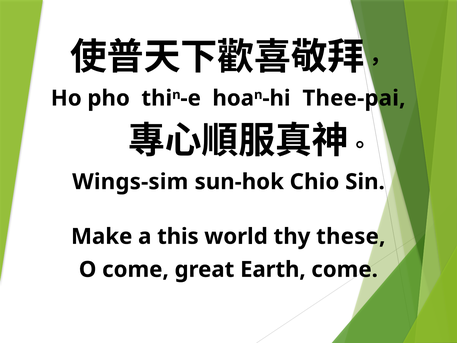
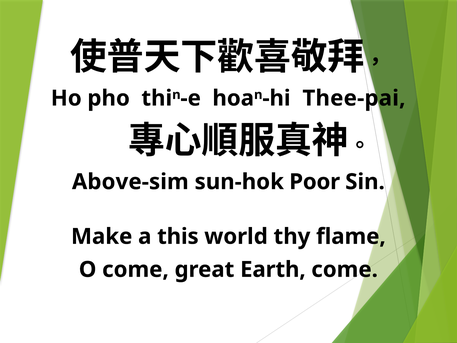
Wings-sim: Wings-sim -> Above-sim
Chio: Chio -> Poor
these: these -> flame
